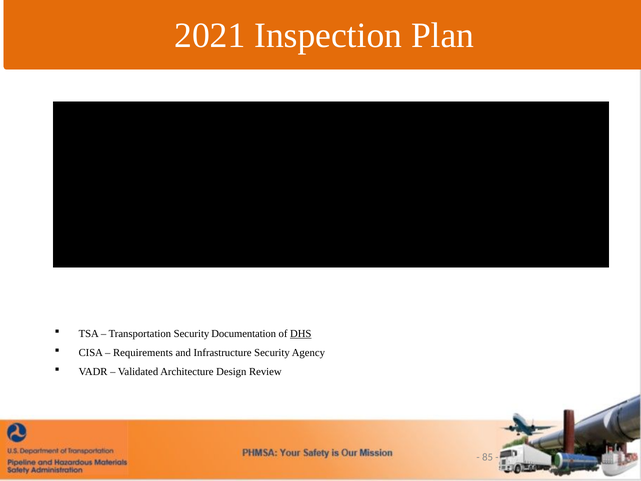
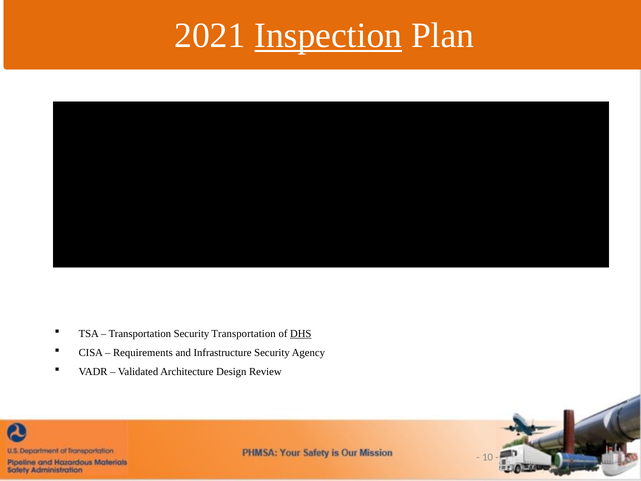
Inspection underline: none -> present
Security Documentation: Documentation -> Transportation
85: 85 -> 10
